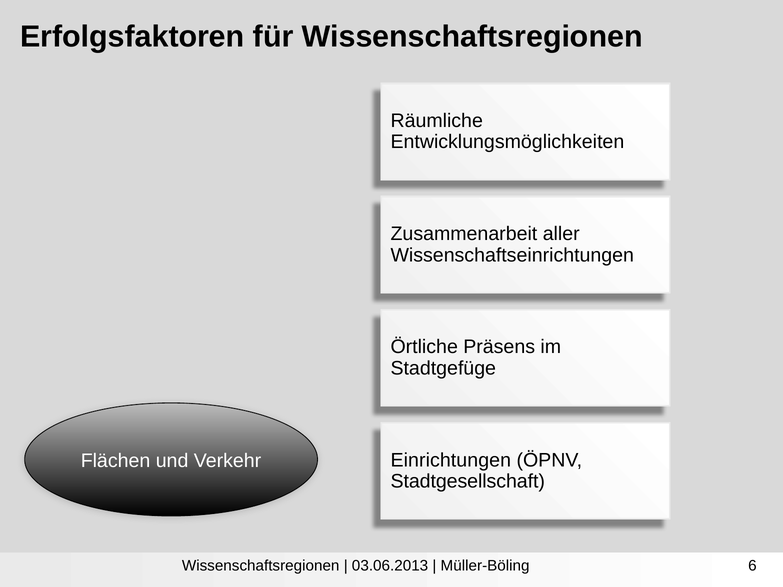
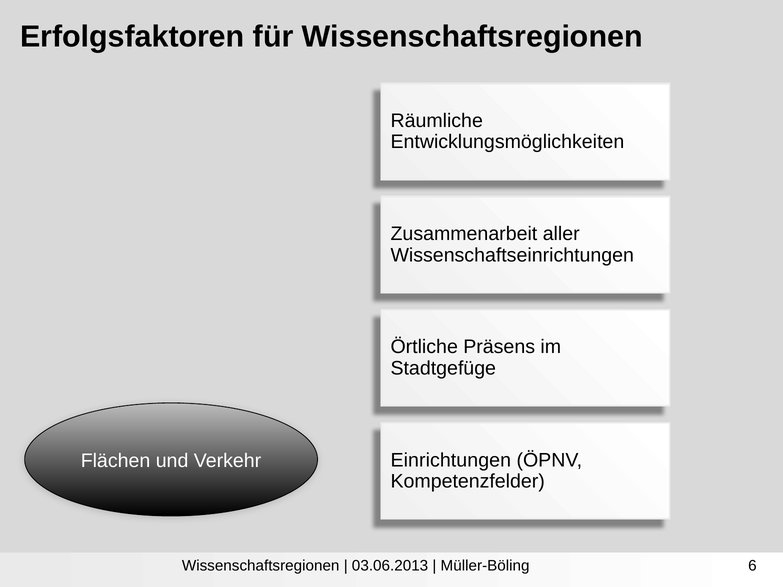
Stadtgesellschaft: Stadtgesellschaft -> Kompetenzfelder
